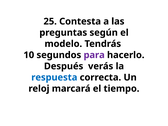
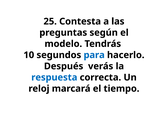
para colour: purple -> blue
